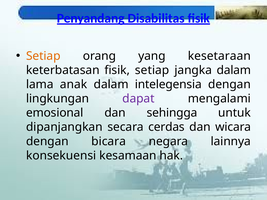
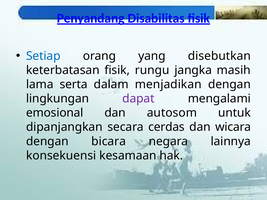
Setiap at (43, 56) colour: orange -> blue
kesetaraan: kesetaraan -> disebutkan
fisik setiap: setiap -> rungu
jangka dalam: dalam -> masih
anak: anak -> serta
intelegensia: intelegensia -> menjadikan
sehingga: sehingga -> autosom
